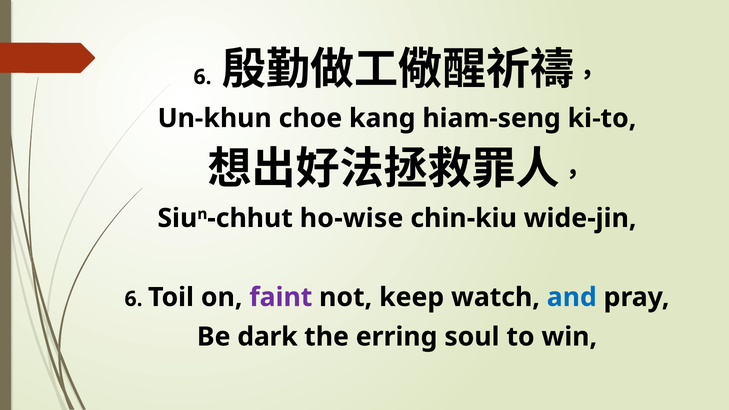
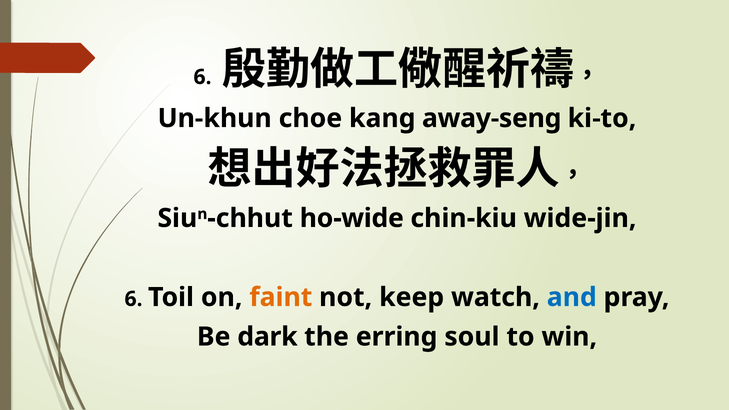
hiam-seng: hiam-seng -> away-seng
ho-wise: ho-wise -> ho-wide
faint colour: purple -> orange
